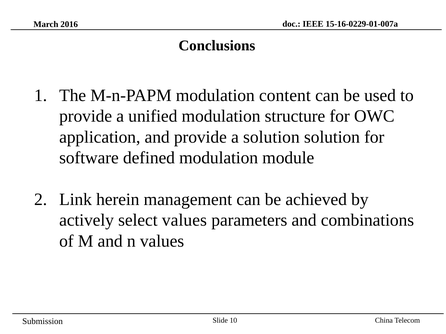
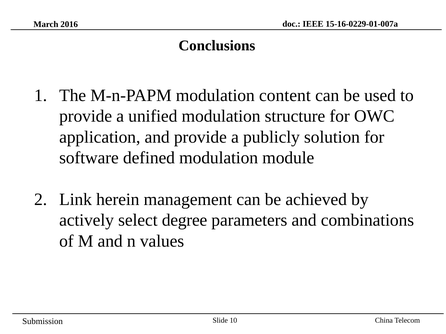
a solution: solution -> publicly
select values: values -> degree
